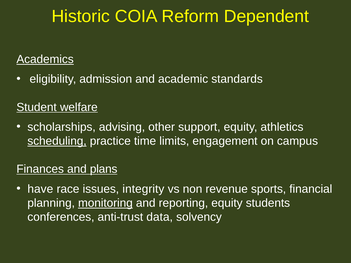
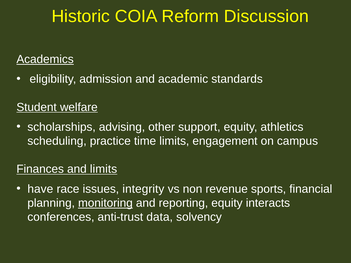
Dependent: Dependent -> Discussion
scheduling underline: present -> none
and plans: plans -> limits
students: students -> interacts
